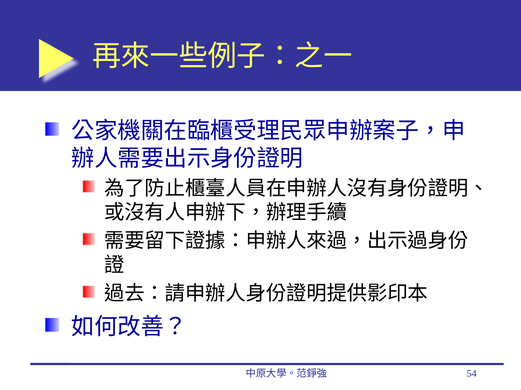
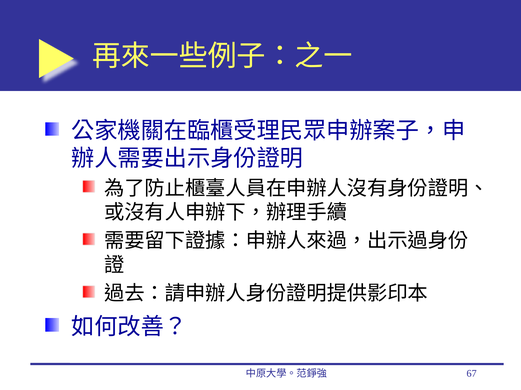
54: 54 -> 67
